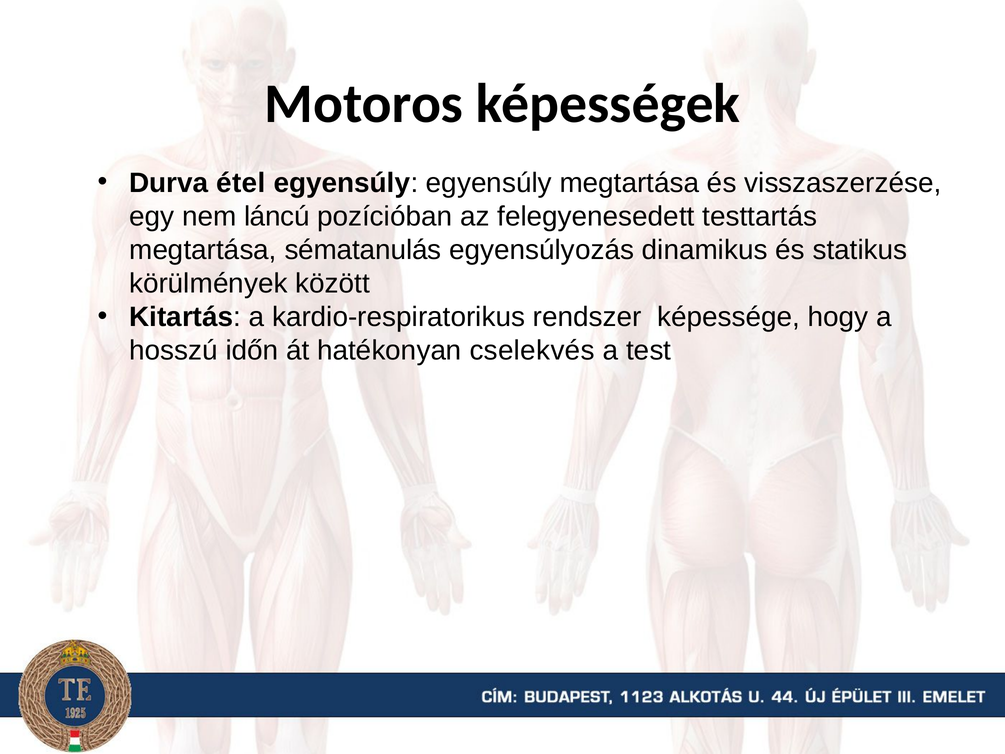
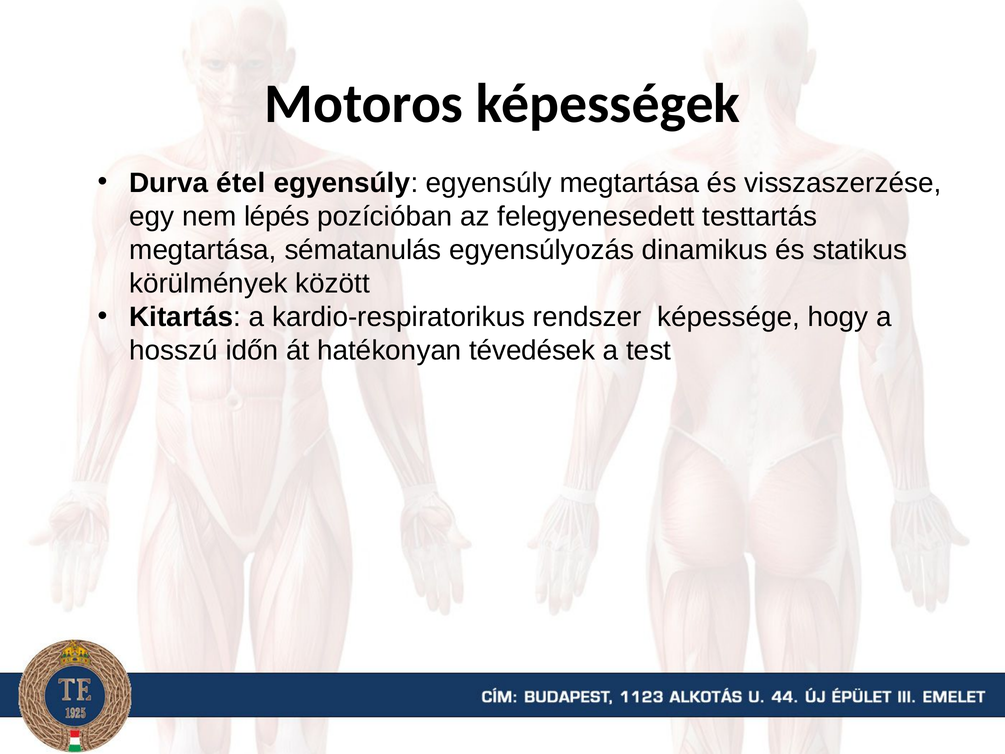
láncú: láncú -> lépés
cselekvés: cselekvés -> tévedések
